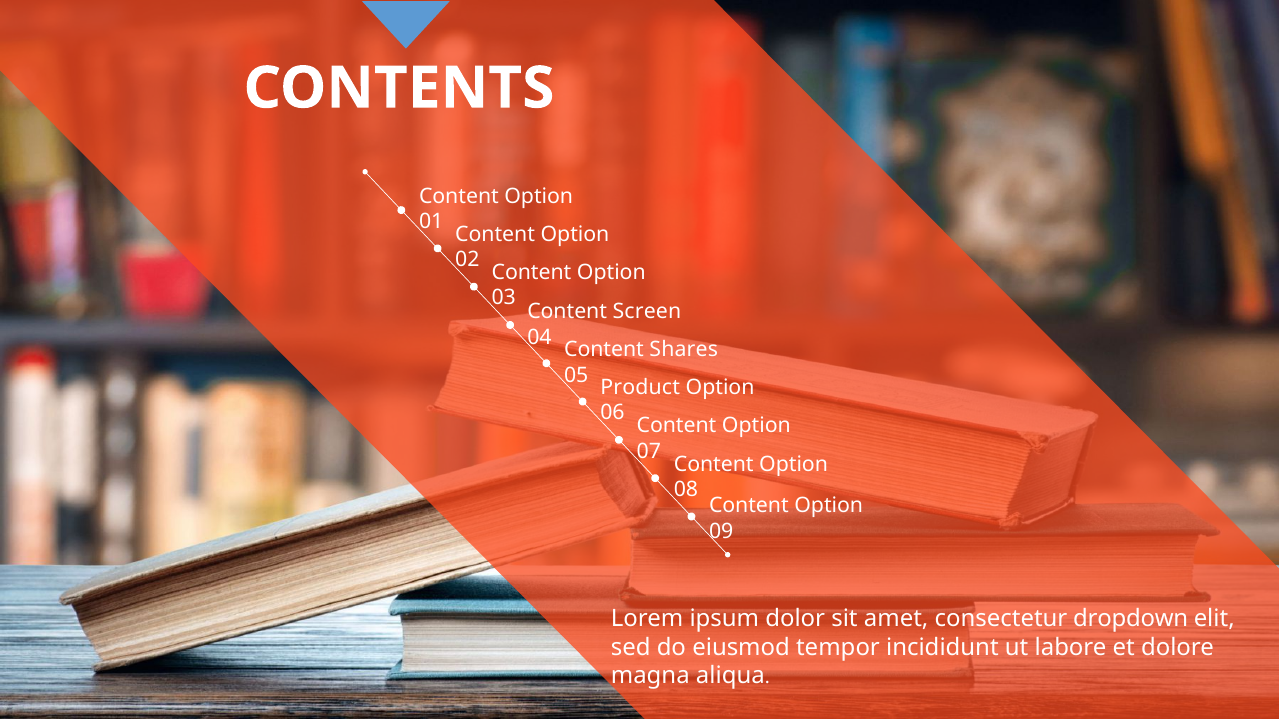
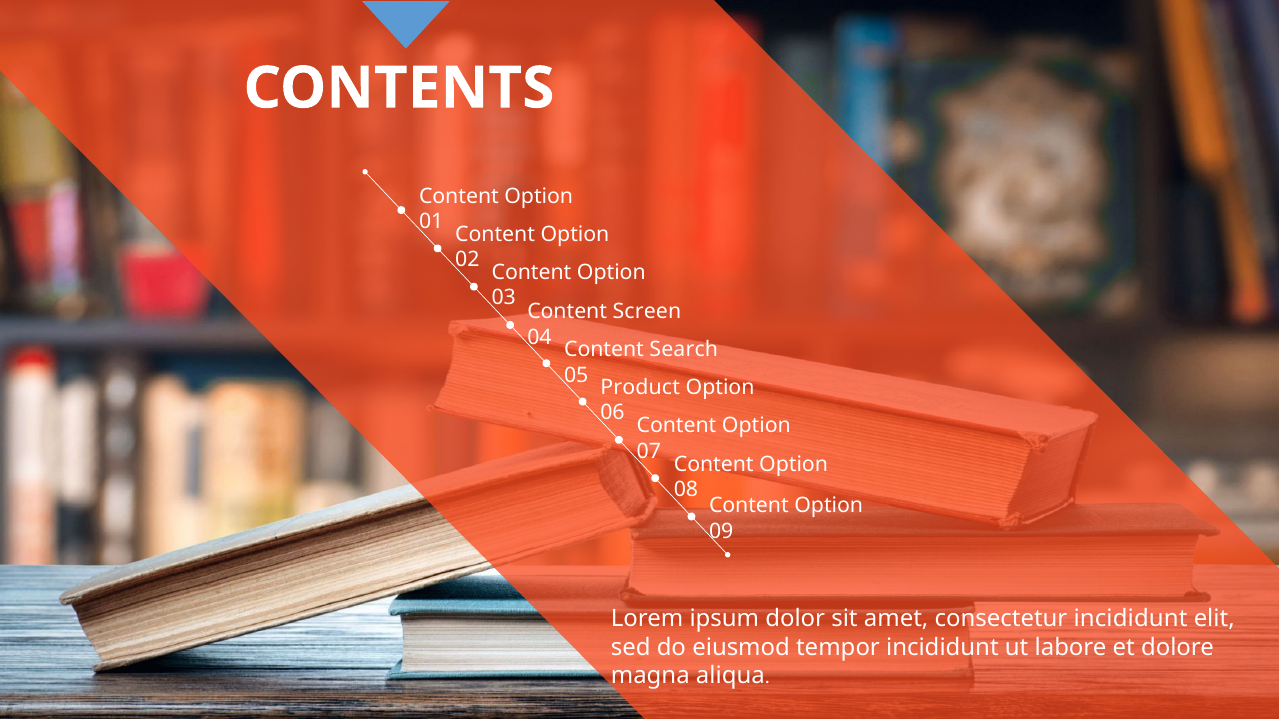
Shares: Shares -> Search
consectetur dropdown: dropdown -> incididunt
